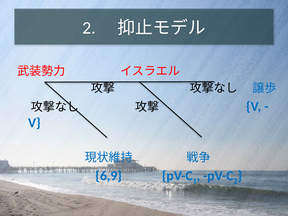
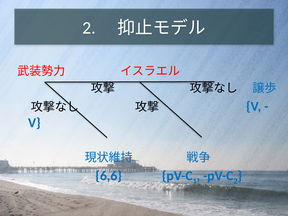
6,9: 6,9 -> 6,6
